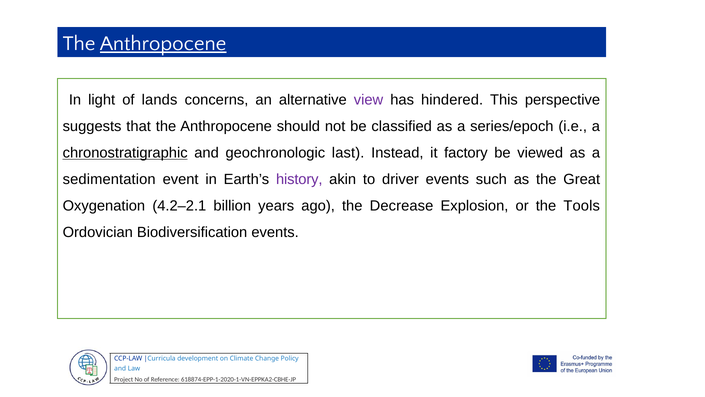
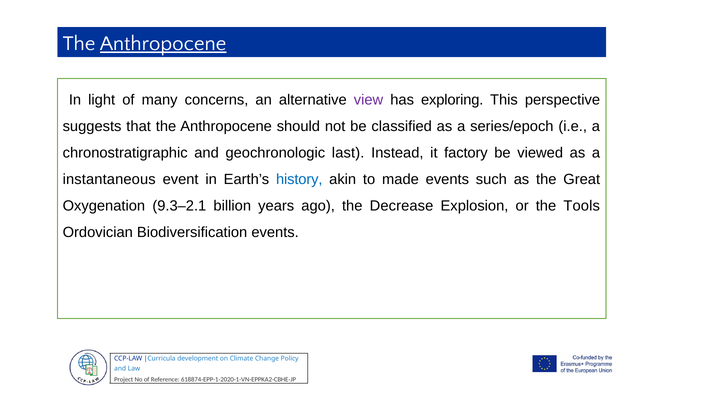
lands: lands -> many
hindered: hindered -> exploring
chronostratigraphic underline: present -> none
sedimentation: sedimentation -> instantaneous
history colour: purple -> blue
driver: driver -> made
4.2–2.1: 4.2–2.1 -> 9.3–2.1
